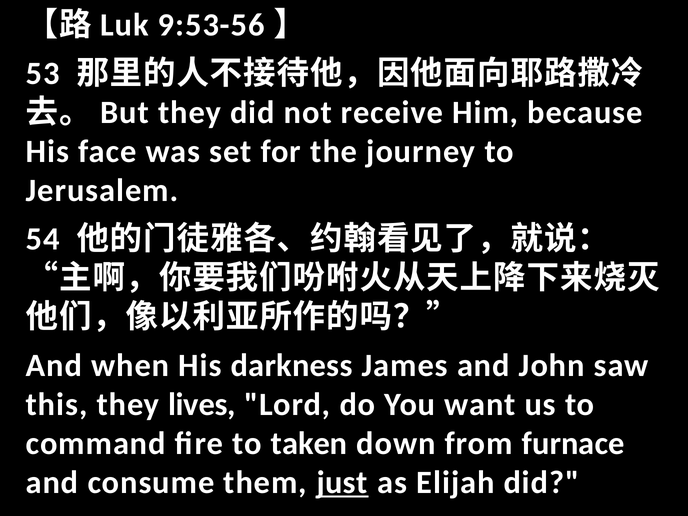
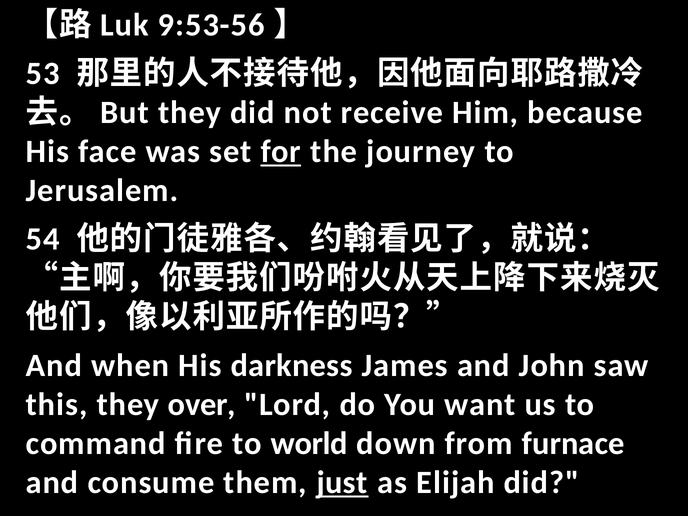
for underline: none -> present
lives: lives -> over
taken: taken -> world
